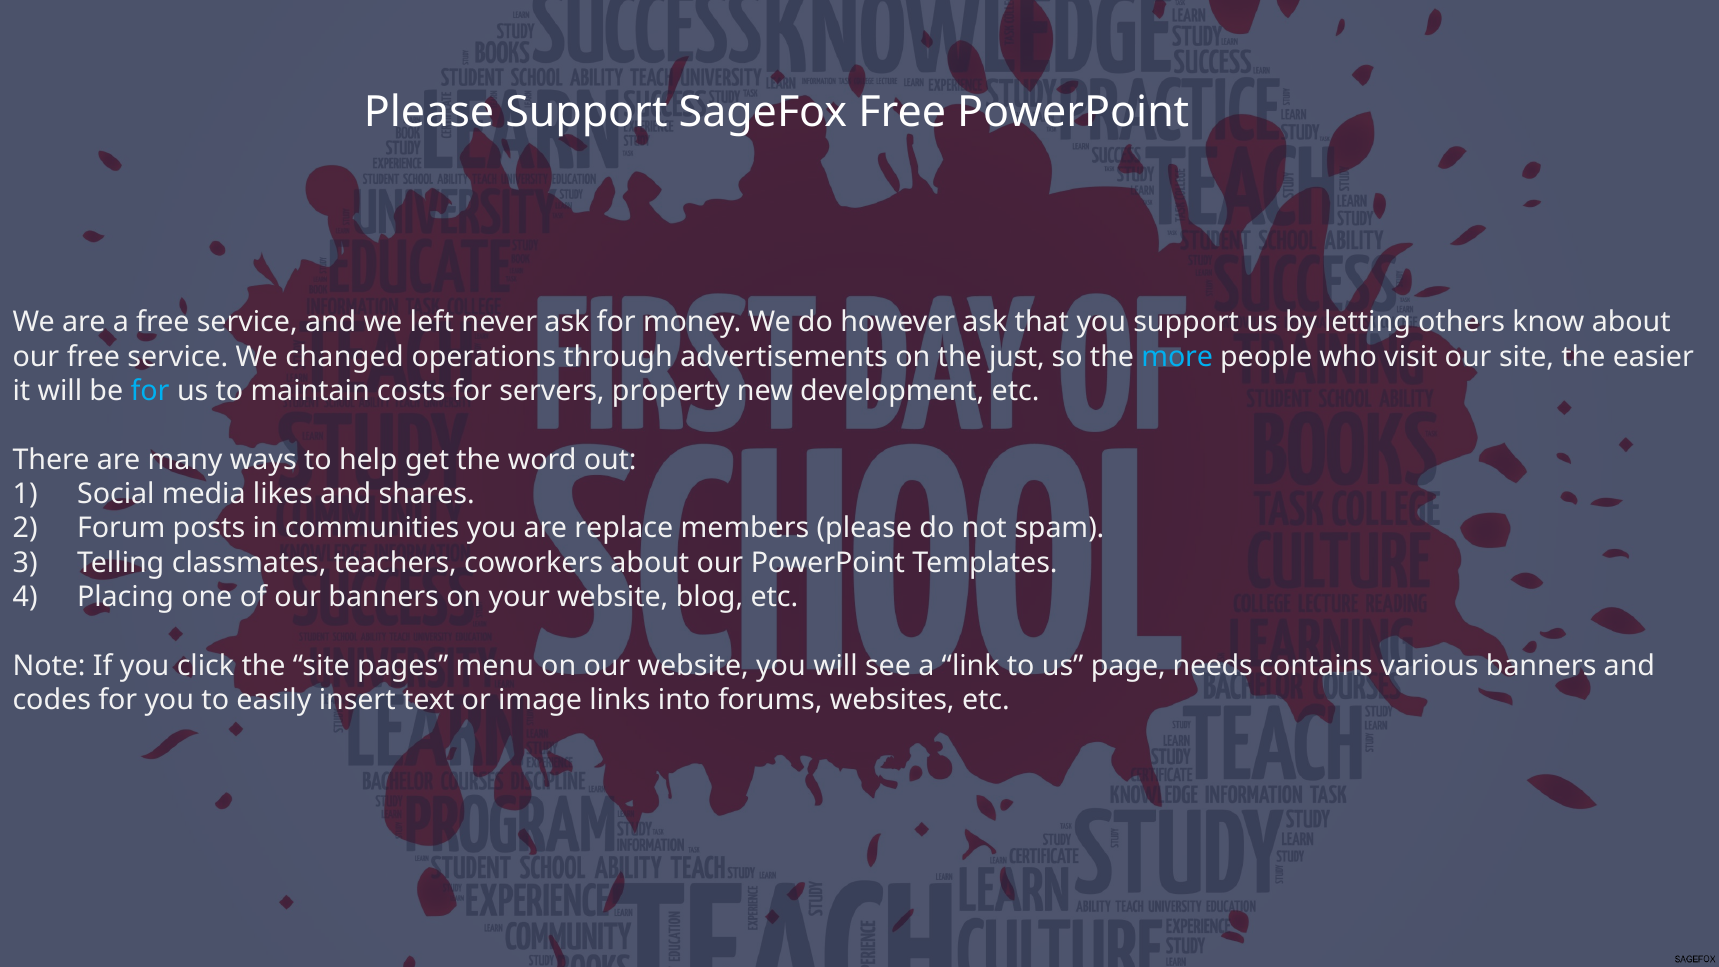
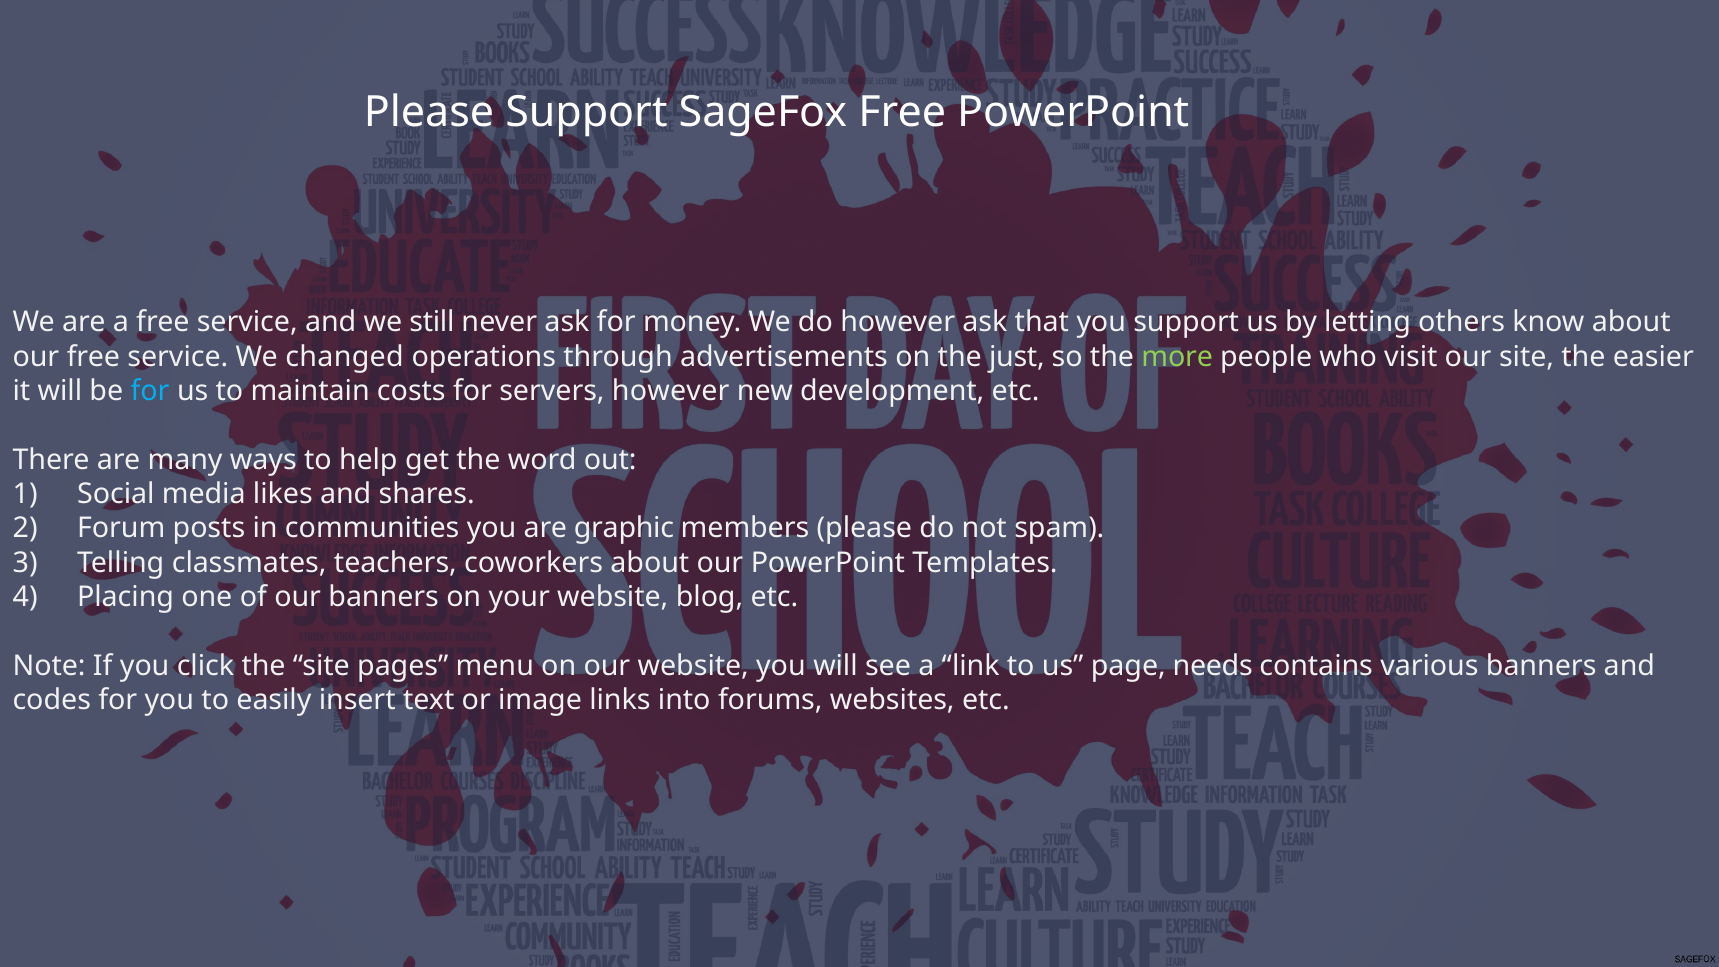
left: left -> still
more colour: light blue -> light green
servers property: property -> however
replace: replace -> graphic
